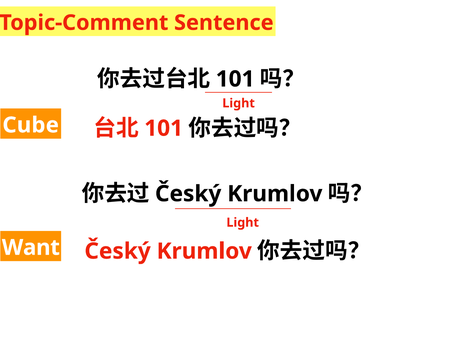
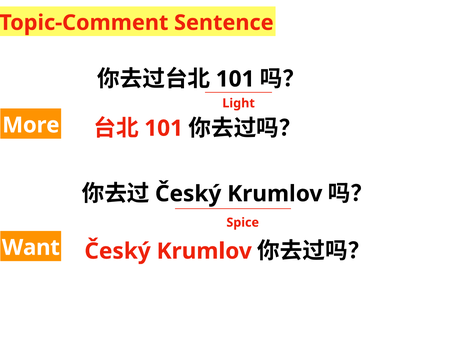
Cube: Cube -> More
Light at (243, 223): Light -> Spice
